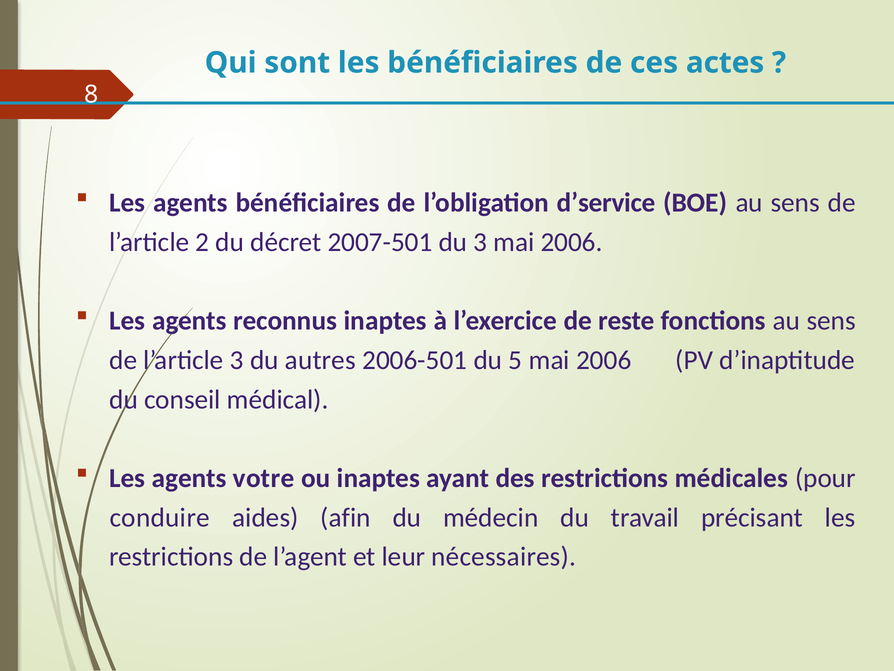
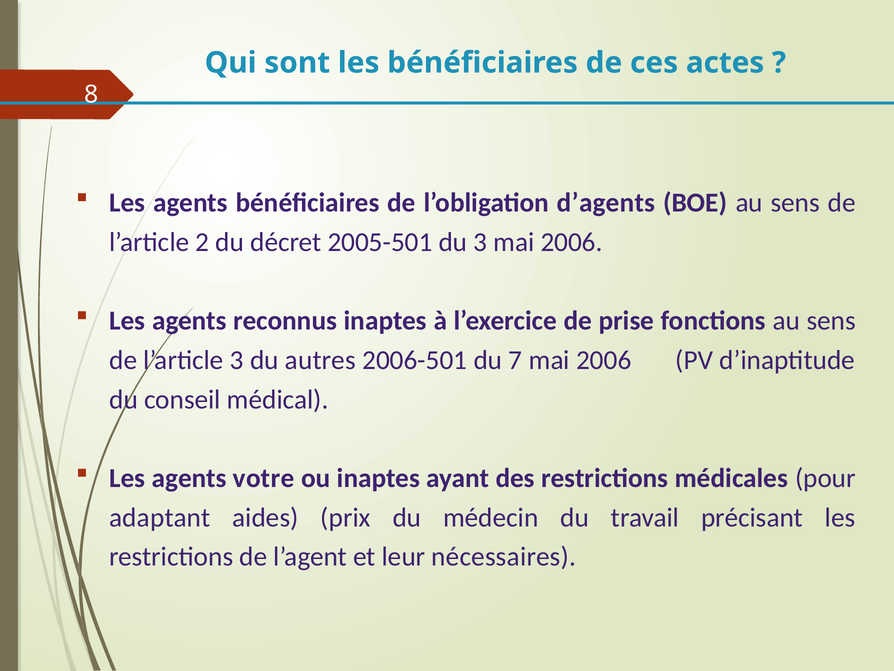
d’service: d’service -> d’agents
2007-501: 2007-501 -> 2005-501
reste: reste -> prise
5: 5 -> 7
conduire: conduire -> adaptant
afin: afin -> prix
